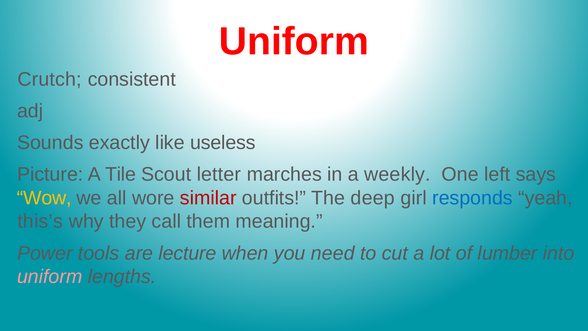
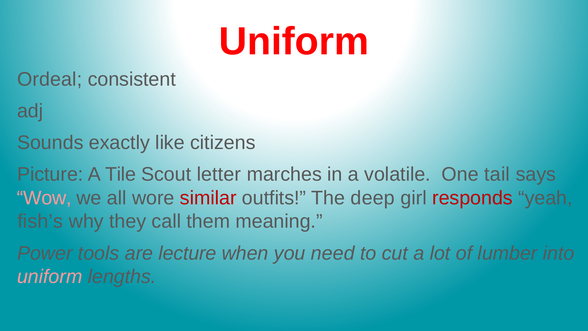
Crutch: Crutch -> Ordeal
useless: useless -> citizens
weekly: weekly -> volatile
left: left -> tail
Wow colour: yellow -> pink
responds colour: blue -> red
this’s: this’s -> fish’s
